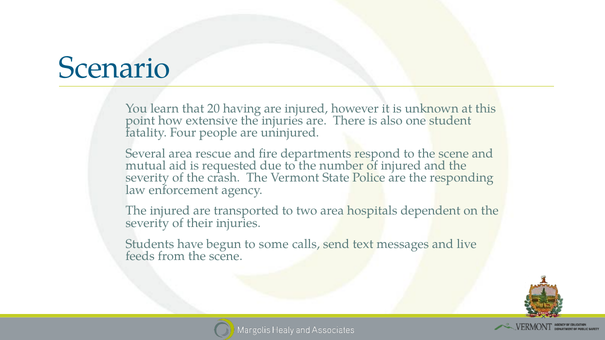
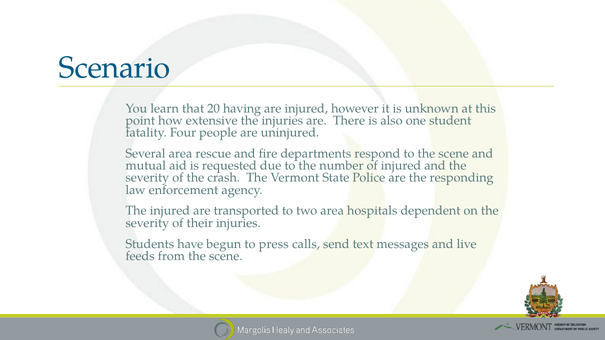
some: some -> press
